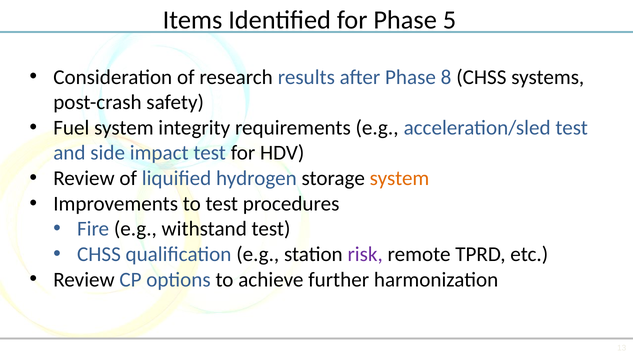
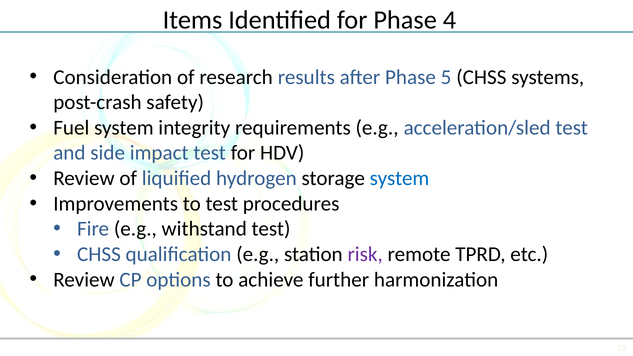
5: 5 -> 4
8: 8 -> 5
system at (399, 178) colour: orange -> blue
